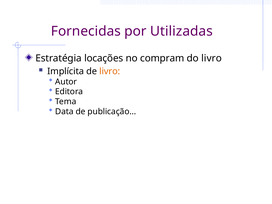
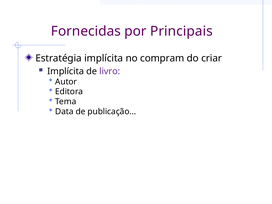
Utilizadas: Utilizadas -> Principais
Estratégia locações: locações -> implícita
do livro: livro -> criar
livro at (110, 71) colour: orange -> purple
